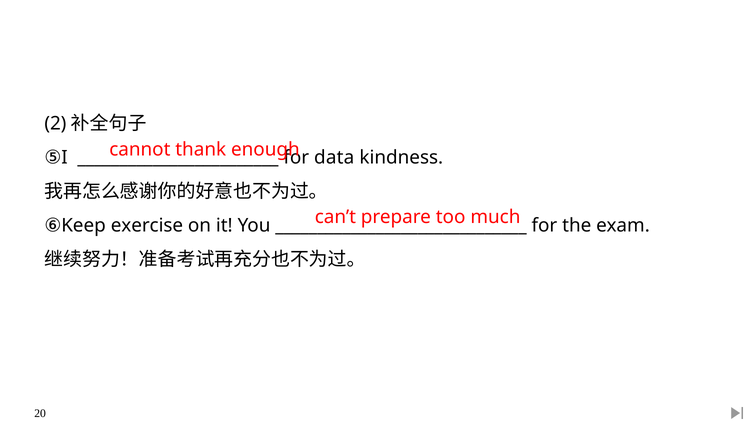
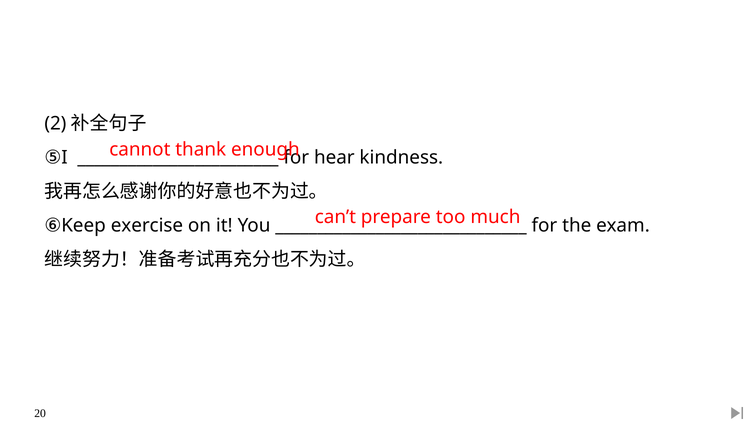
data: data -> hear
